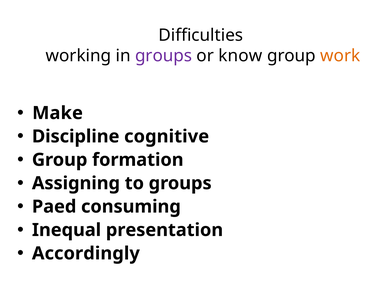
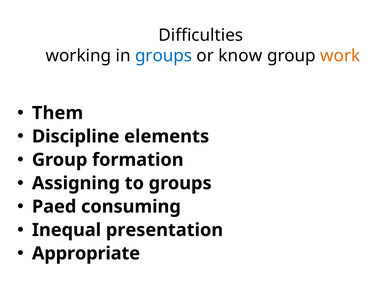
groups at (164, 56) colour: purple -> blue
Make: Make -> Them
cognitive: cognitive -> elements
Accordingly: Accordingly -> Appropriate
